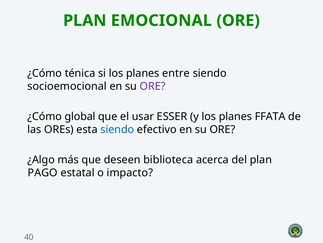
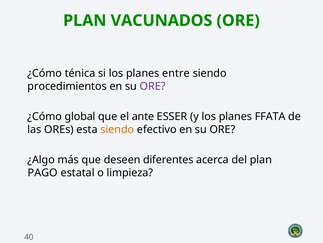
EMOCIONAL: EMOCIONAL -> VACUNADOS
socioemocional: socioemocional -> procedimientos
usar: usar -> ante
siendo at (117, 129) colour: blue -> orange
biblioteca: biblioteca -> diferentes
impacto: impacto -> limpieza
